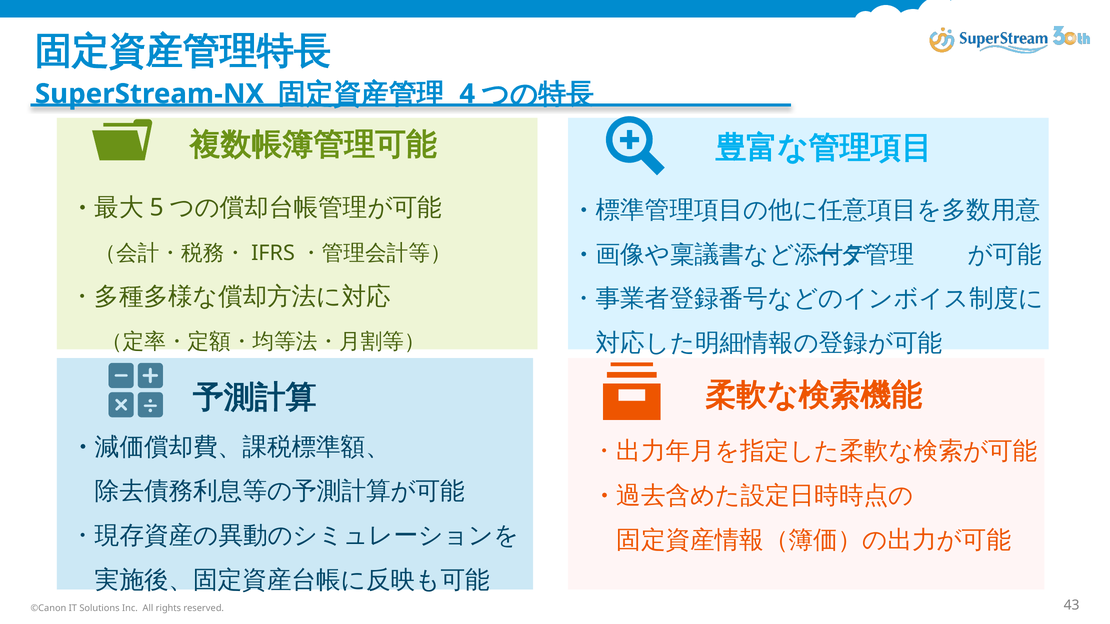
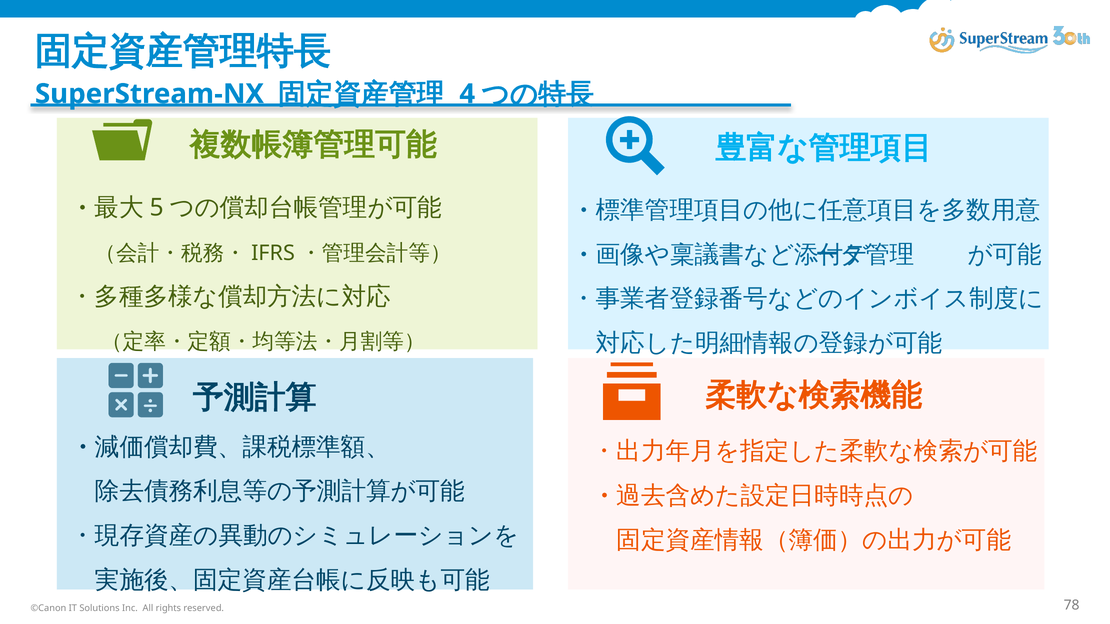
43: 43 -> 78
